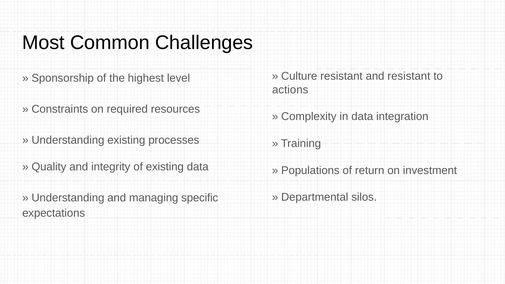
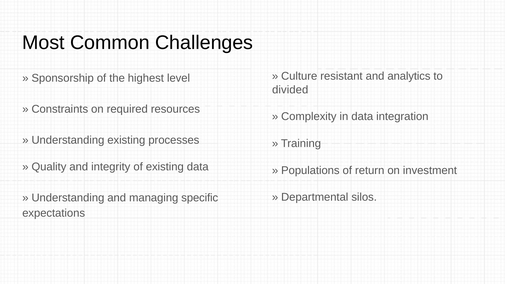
and resistant: resistant -> analytics
actions: actions -> divided
